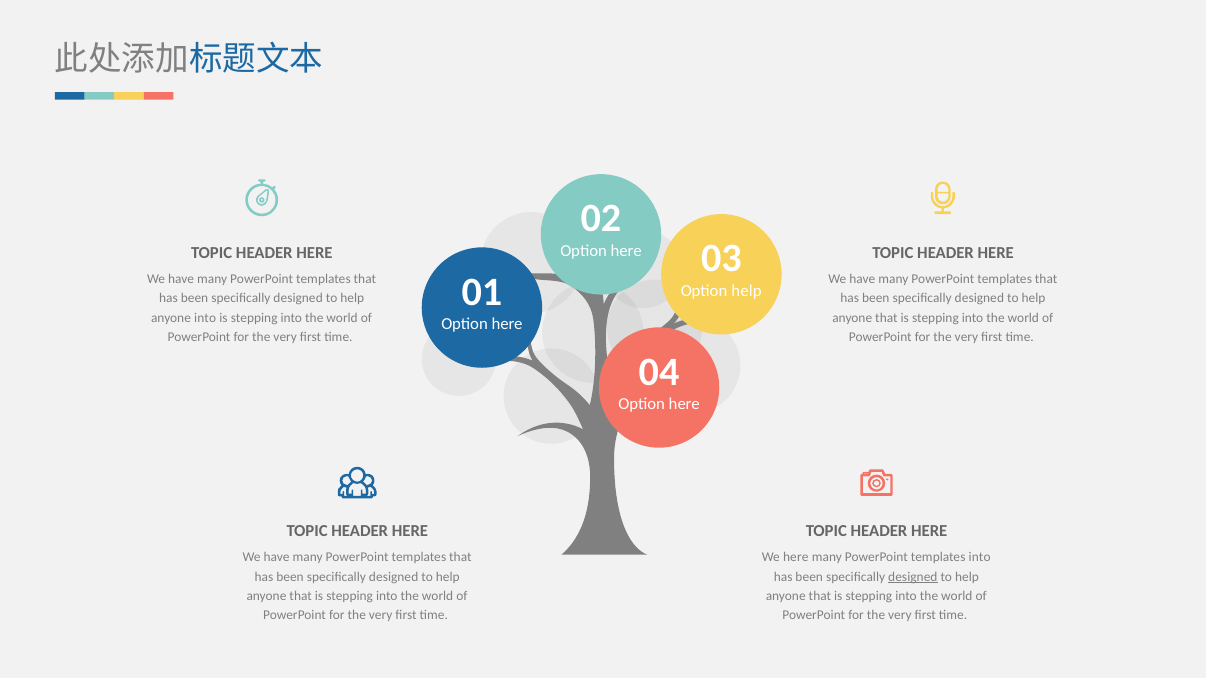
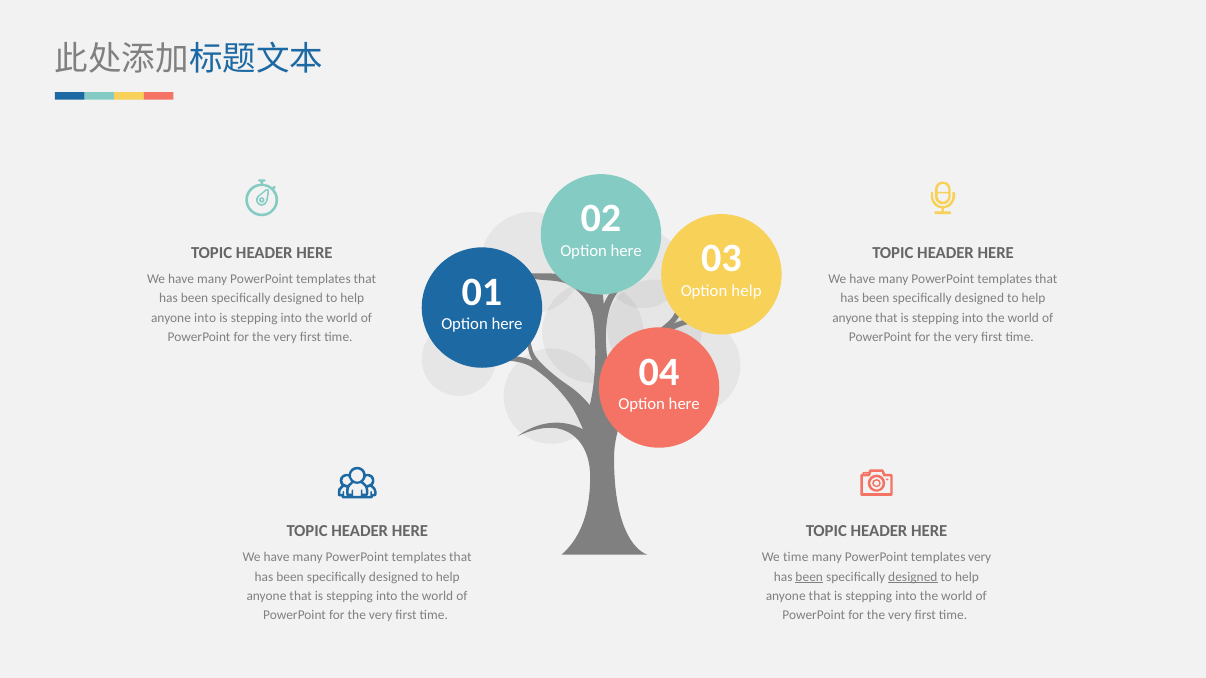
We here: here -> time
templates into: into -> very
been at (809, 577) underline: none -> present
